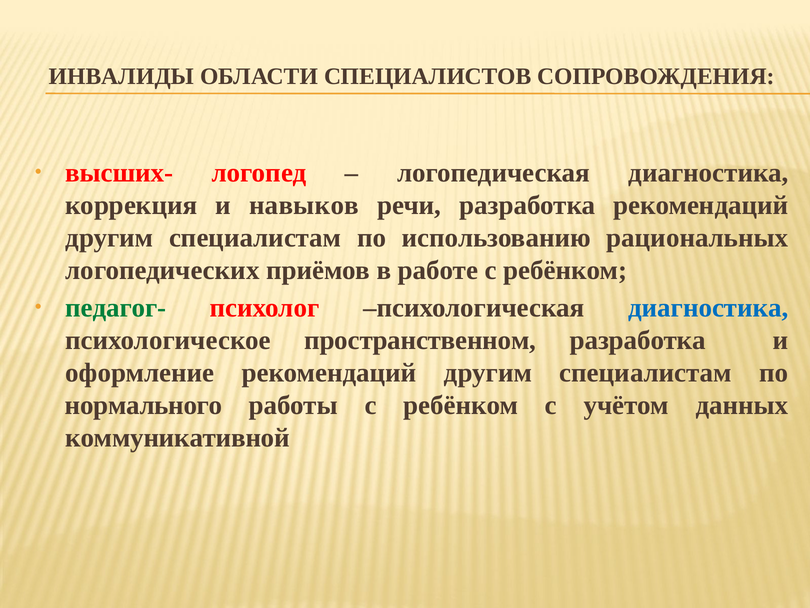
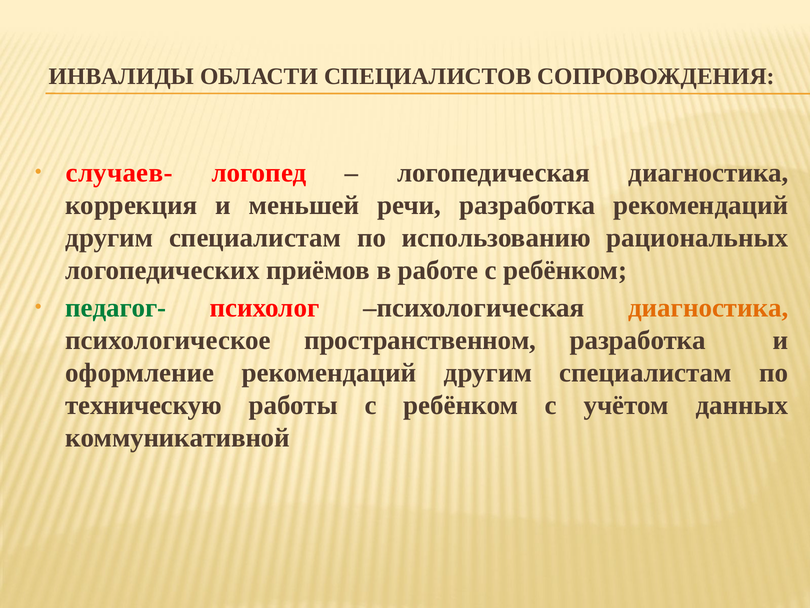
высших-: высших- -> случаев-
навыков: навыков -> меньшей
диагностика at (708, 308) colour: blue -> orange
нормального: нормального -> техническую
